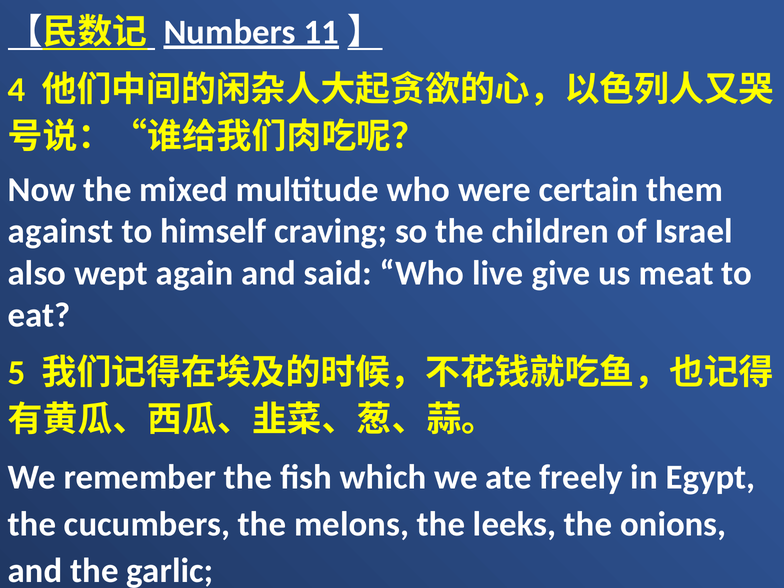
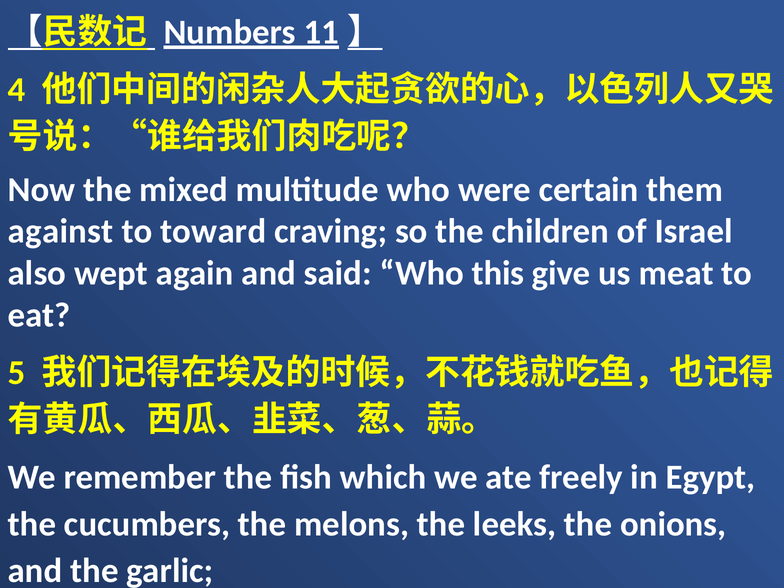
himself: himself -> toward
live: live -> this
